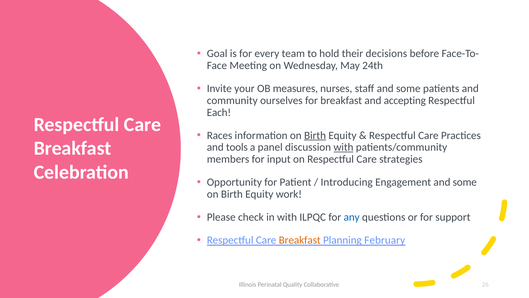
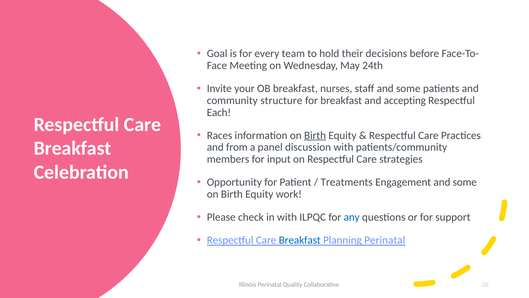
OB measures: measures -> breakfast
ourselves: ourselves -> structure
tools: tools -> from
with at (343, 147) underline: present -> none
Introducing: Introducing -> Treatments
Breakfast at (300, 240) colour: orange -> blue
Planning February: February -> Perinatal
